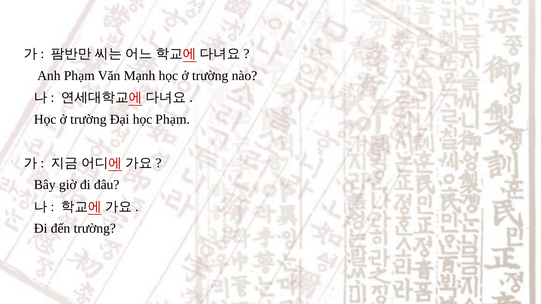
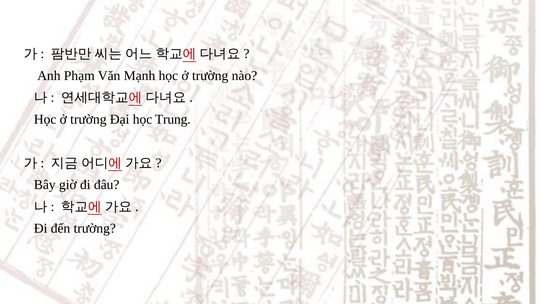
học Phạm: Phạm -> Trung
